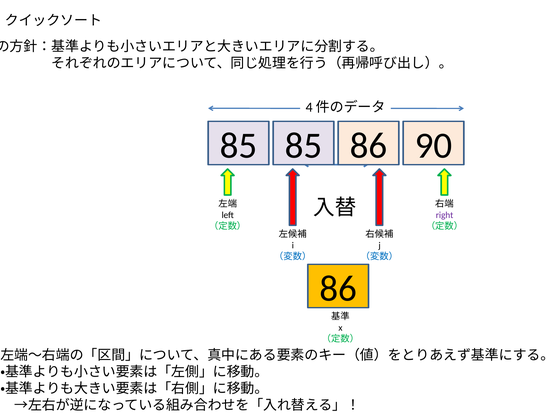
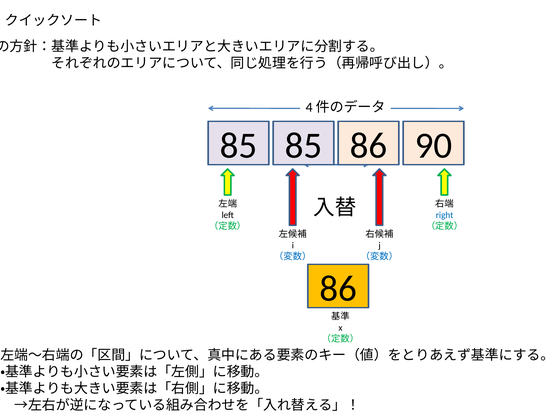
right colour: purple -> blue
